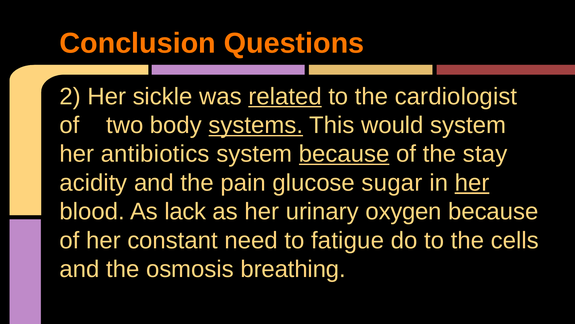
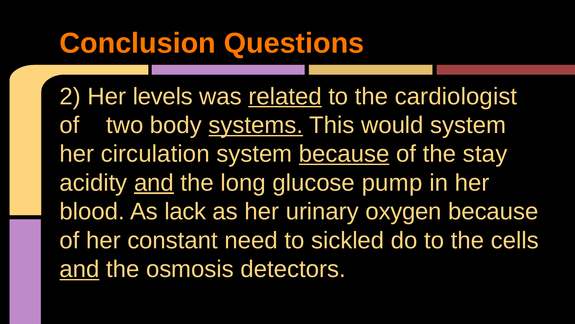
sickle: sickle -> levels
antibiotics: antibiotics -> circulation
and at (154, 183) underline: none -> present
pain: pain -> long
sugar: sugar -> pump
her at (472, 183) underline: present -> none
fatigue: fatigue -> sickled
and at (79, 269) underline: none -> present
breathing: breathing -> detectors
